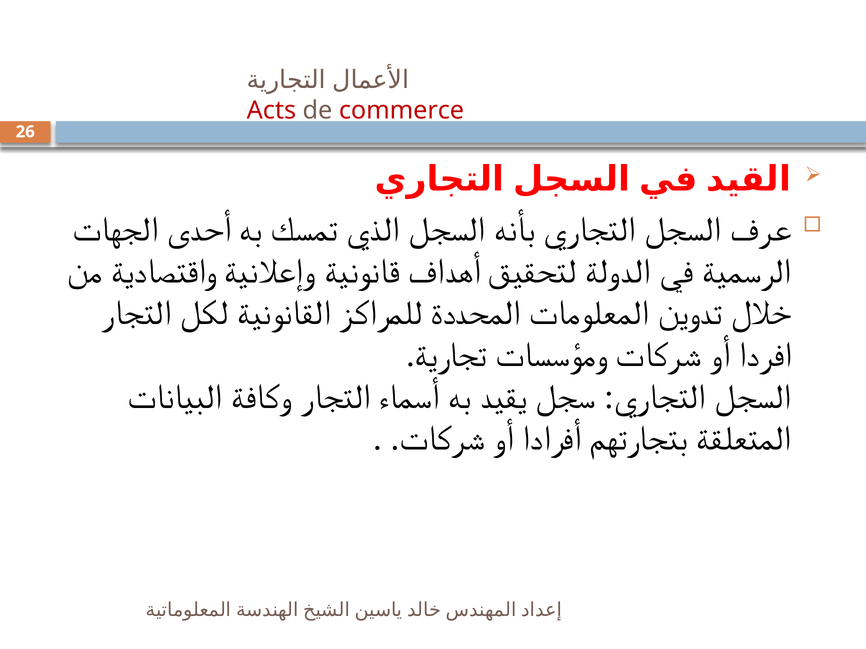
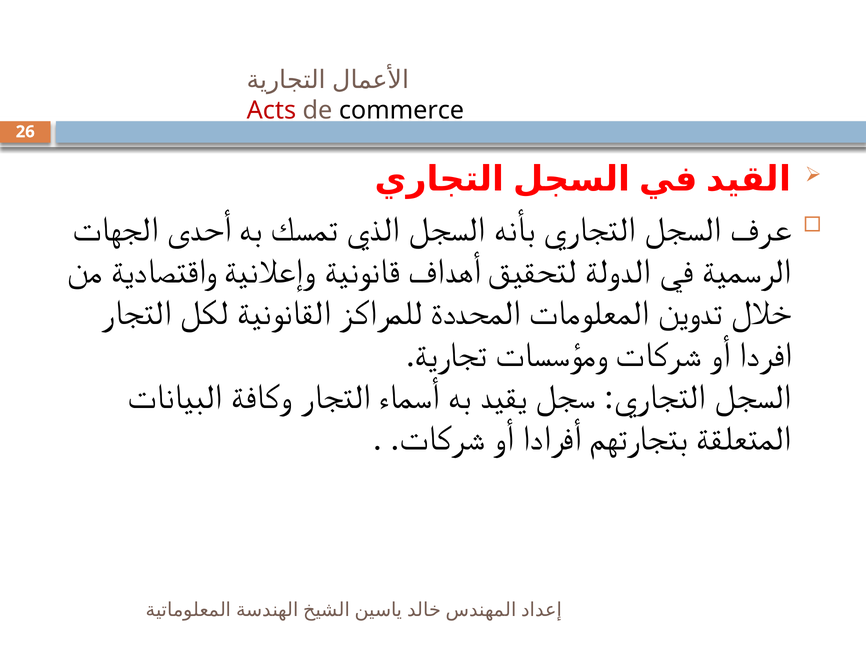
commerce colour: red -> black
